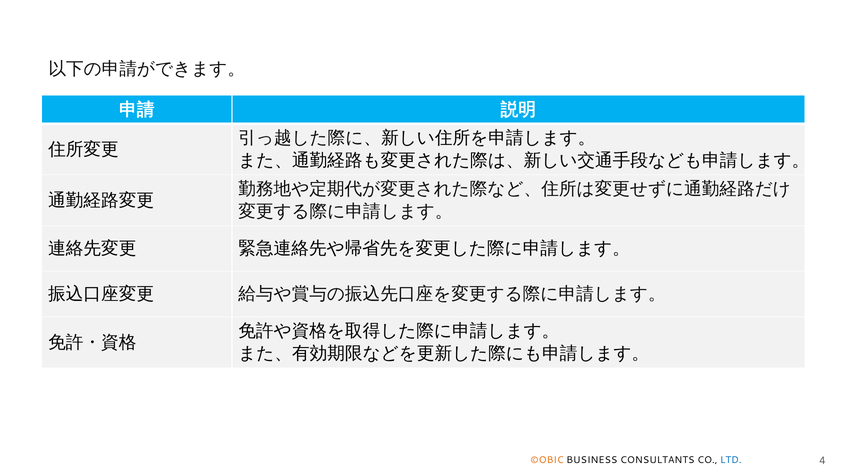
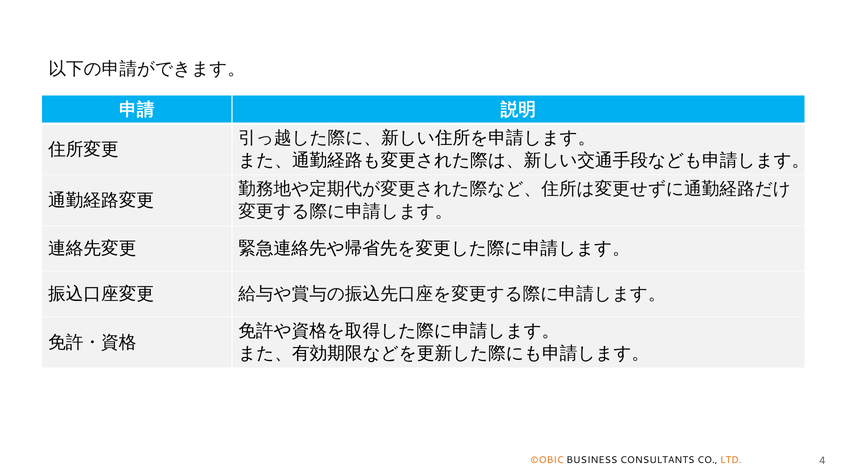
LTD colour: blue -> orange
